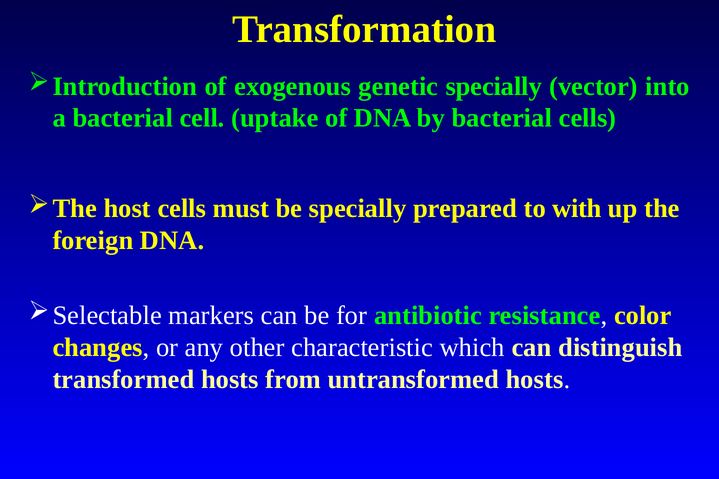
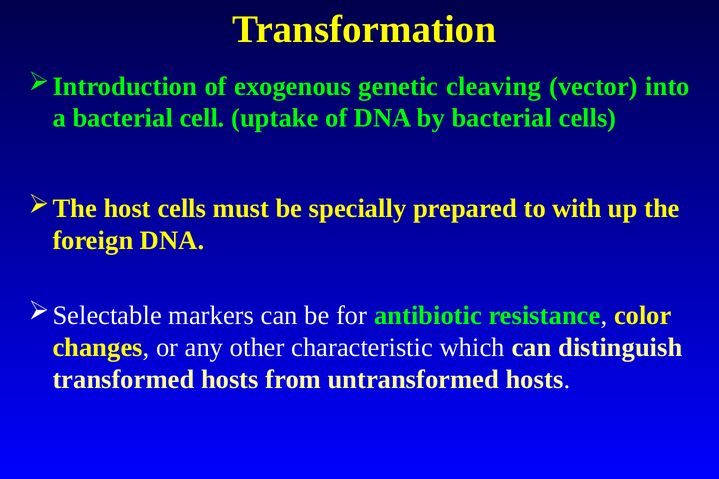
genetic specially: specially -> cleaving
